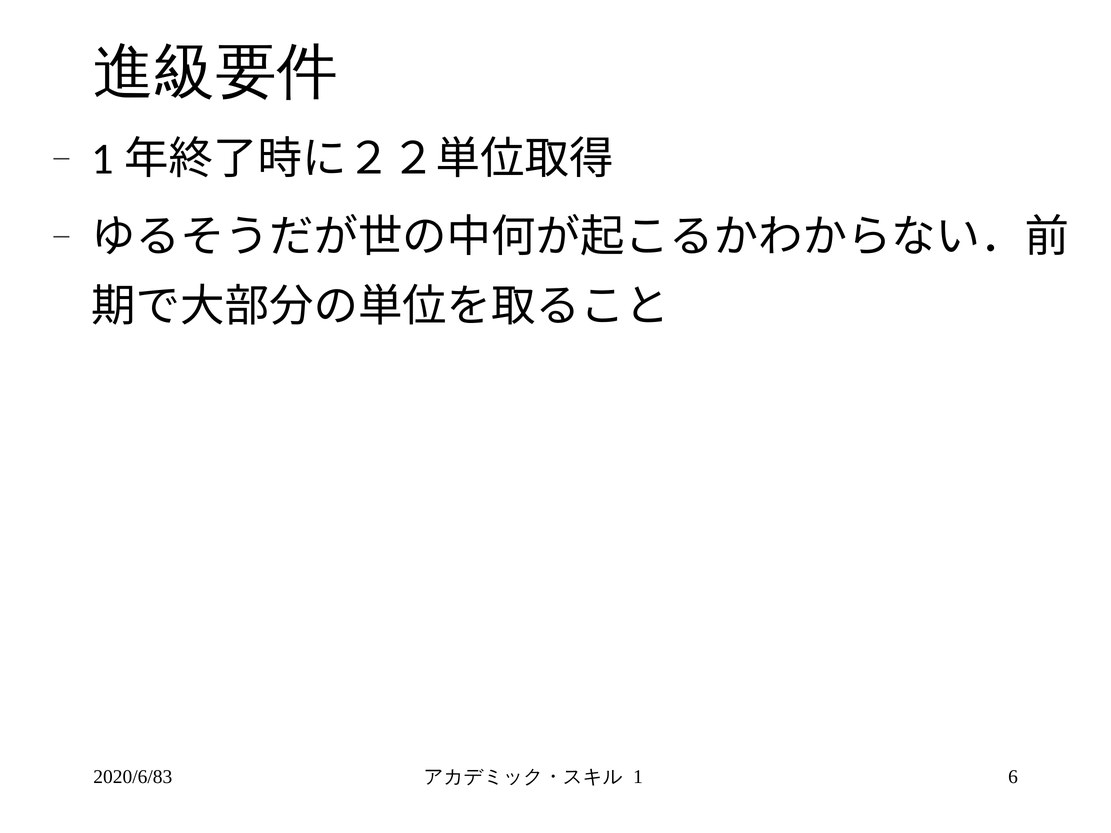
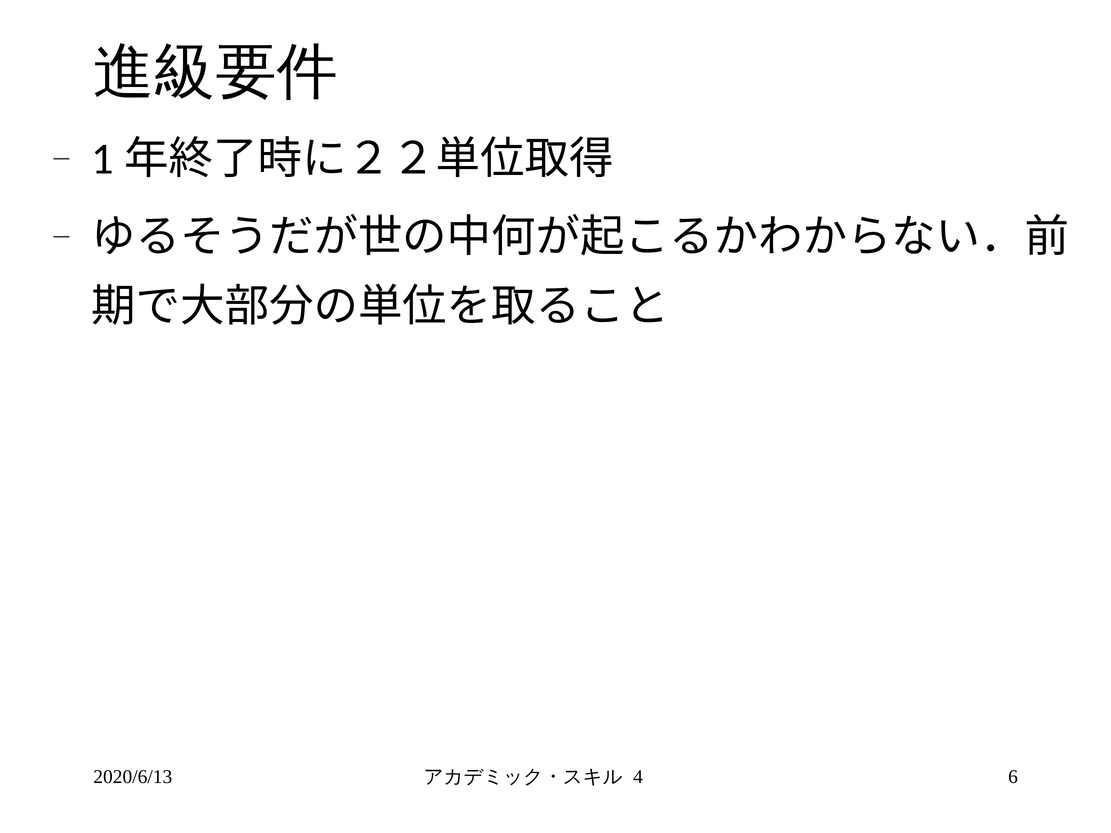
2020/6/83: 2020/6/83 -> 2020/6/13
1: 1 -> 4
